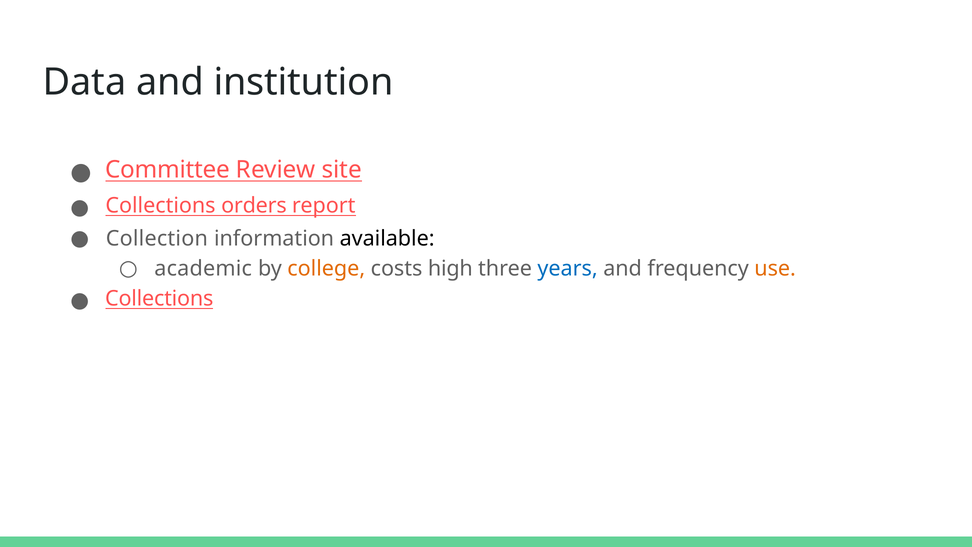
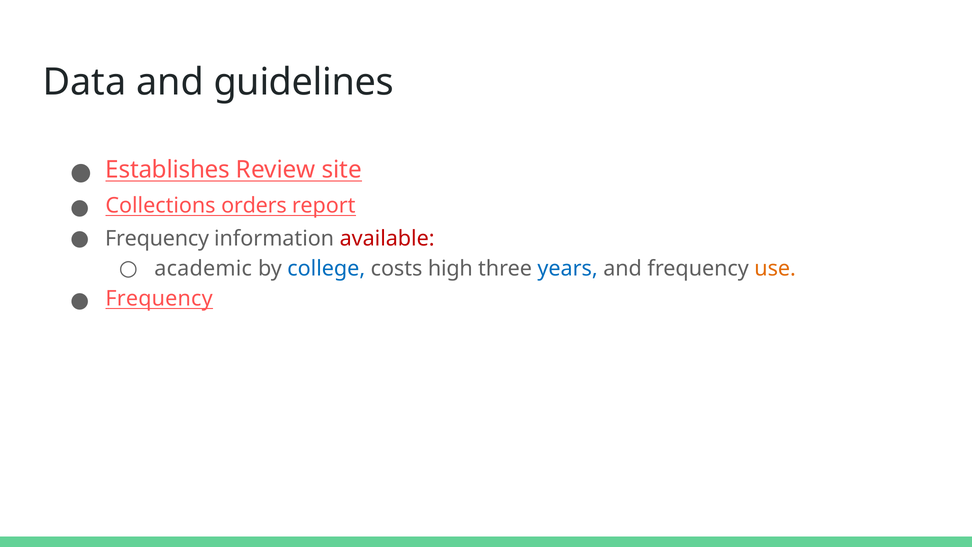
institution: institution -> guidelines
Committee: Committee -> Establishes
Collection at (157, 239): Collection -> Frequency
available colour: black -> red
college colour: orange -> blue
Collections at (159, 299): Collections -> Frequency
